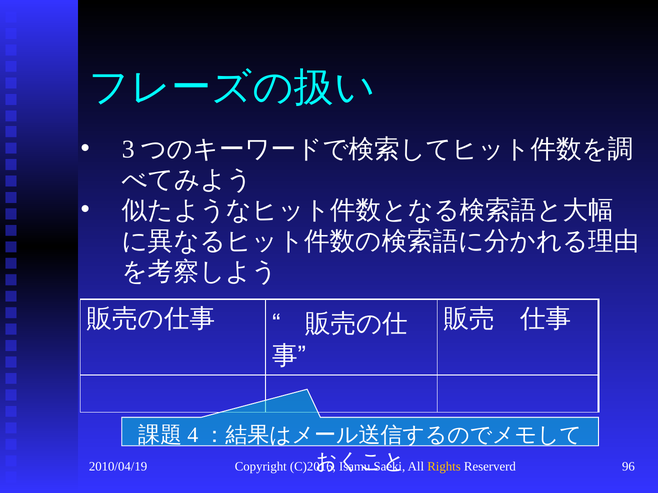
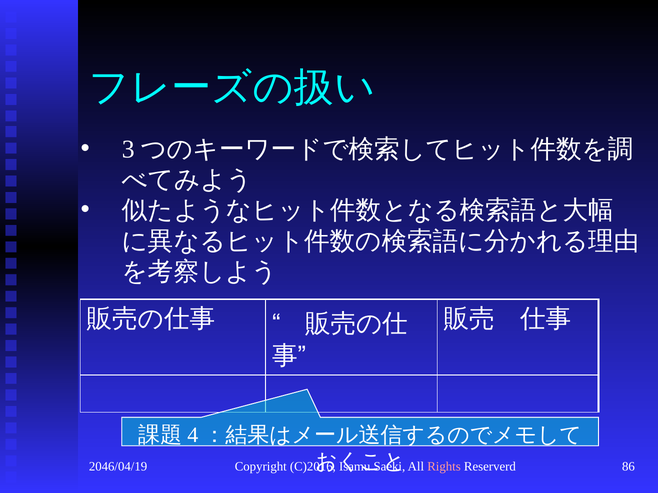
2010/04/19: 2010/04/19 -> 2046/04/19
Rights colour: yellow -> pink
96: 96 -> 86
